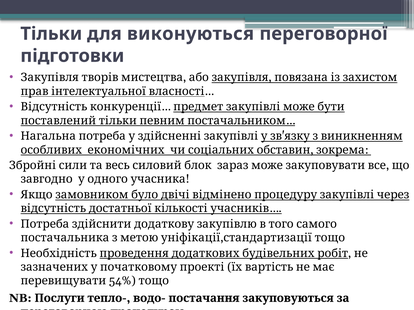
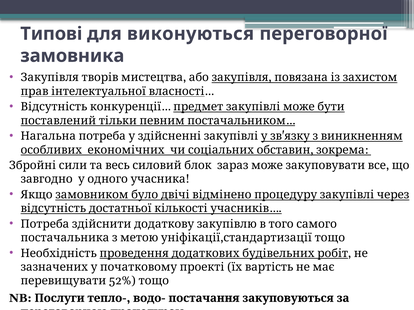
Тільки: Тільки -> Типові
підготовки: підготовки -> замовника
54%: 54% -> 52%
